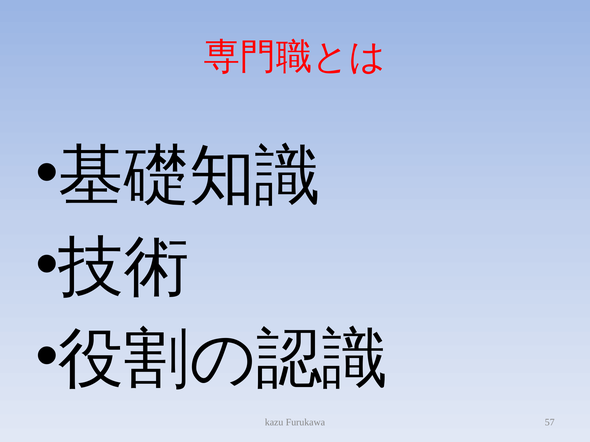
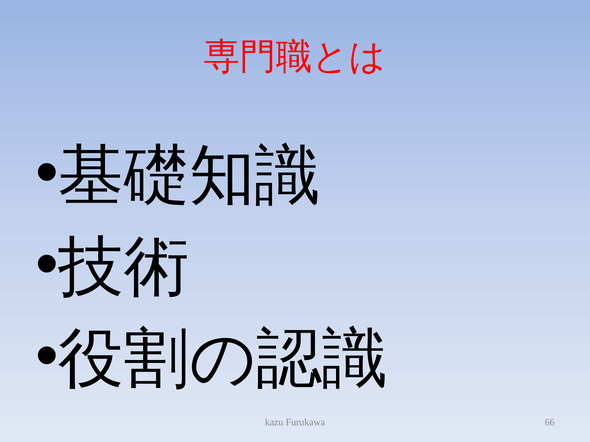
57: 57 -> 66
